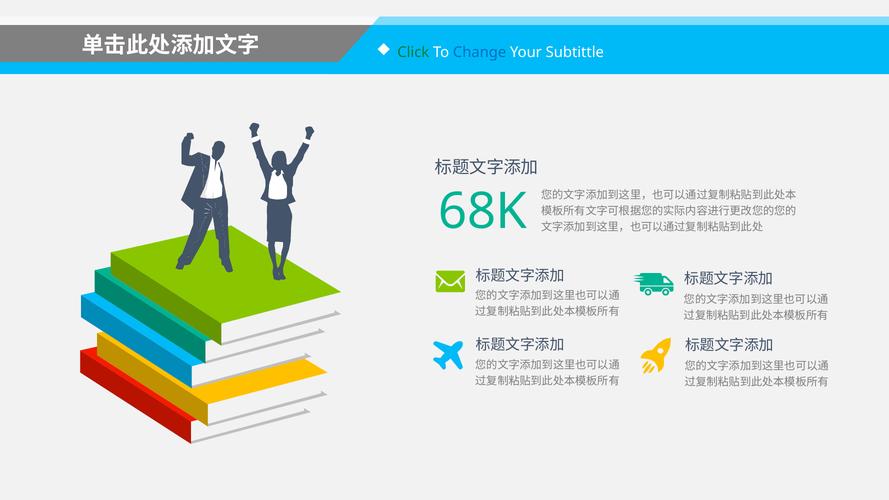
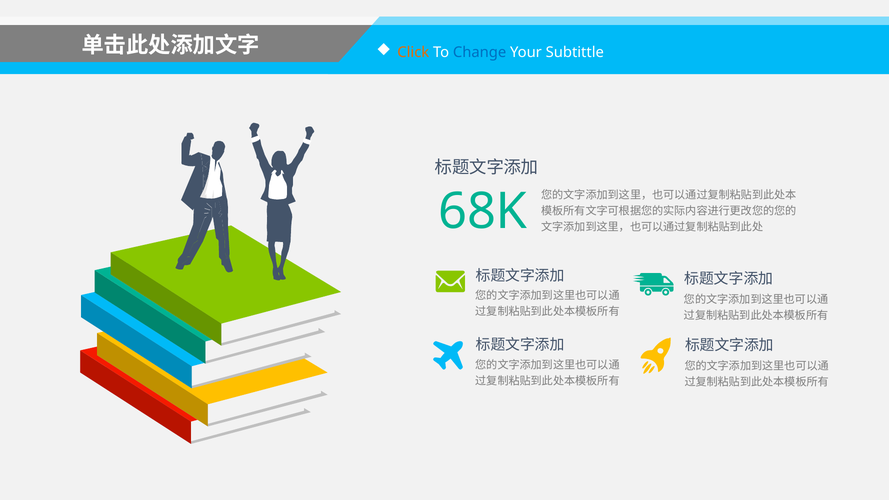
Click colour: green -> orange
